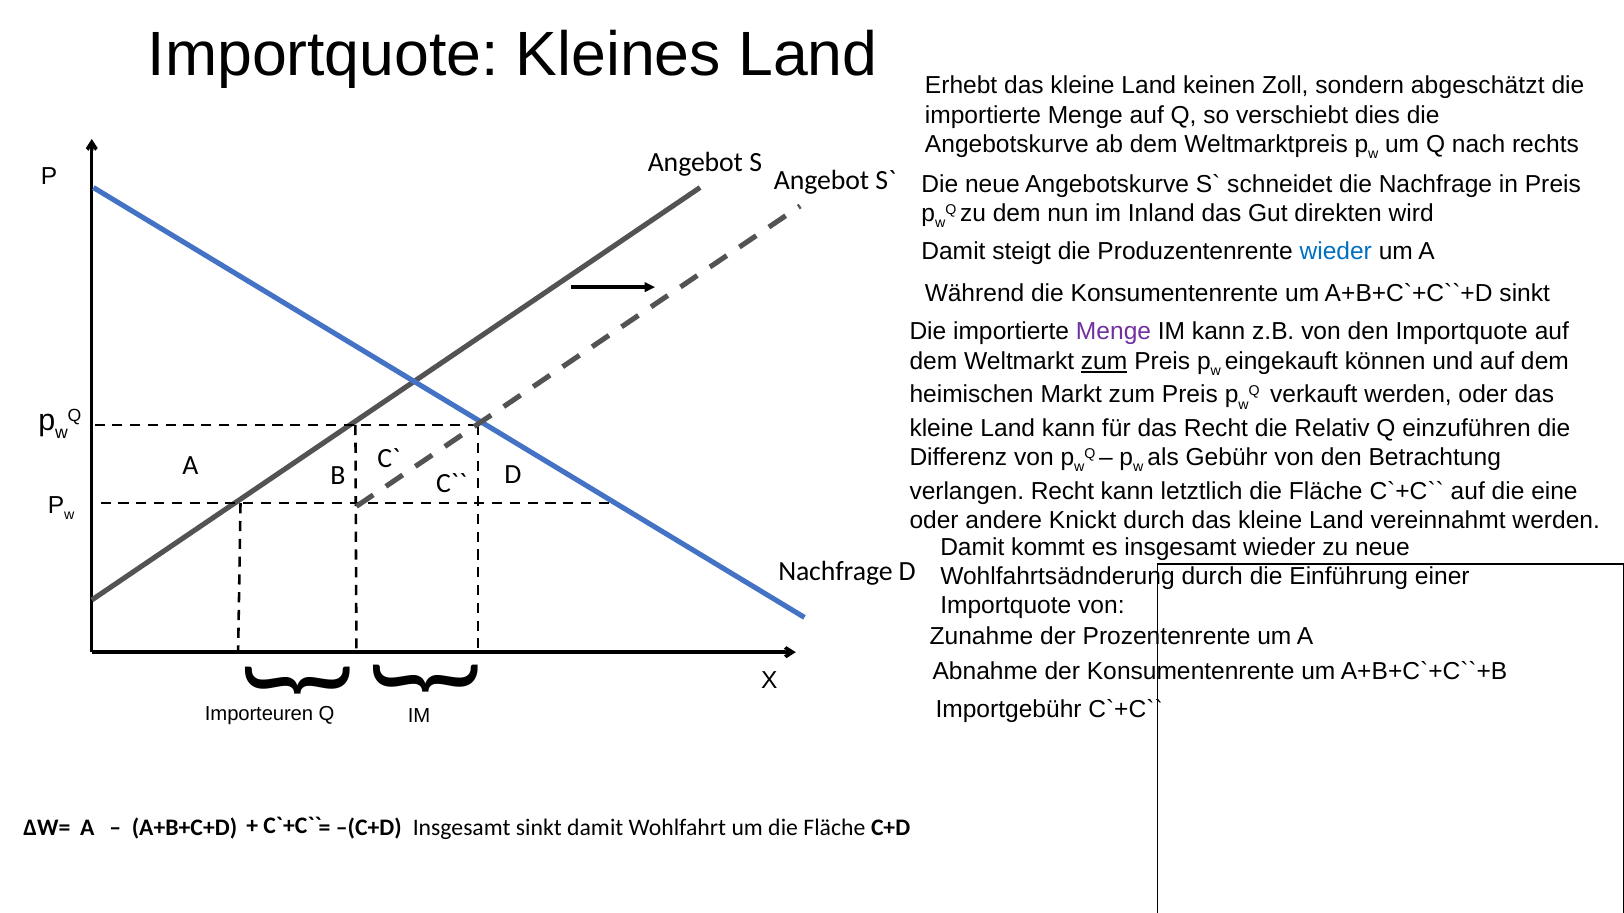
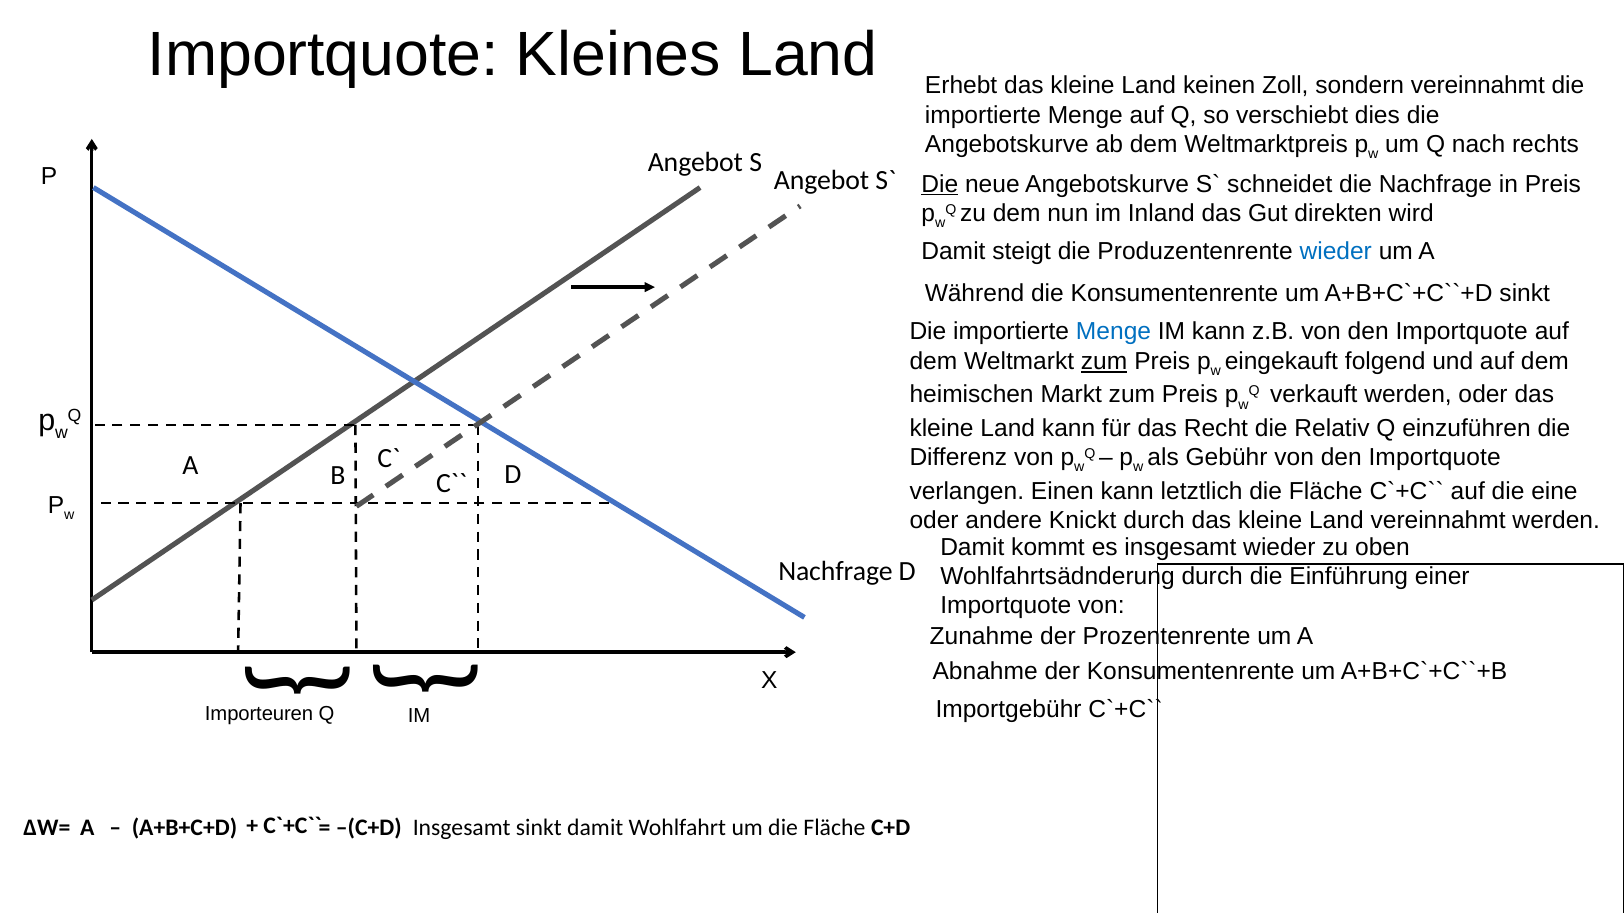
sondern abgeschätzt: abgeschätzt -> vereinnahmt
Die at (940, 184) underline: none -> present
Menge at (1114, 332) colour: purple -> blue
können: können -> folgend
Gebühr von den Betrachtung: Betrachtung -> Importquote
verlangen Recht: Recht -> Einen
zu neue: neue -> oben
